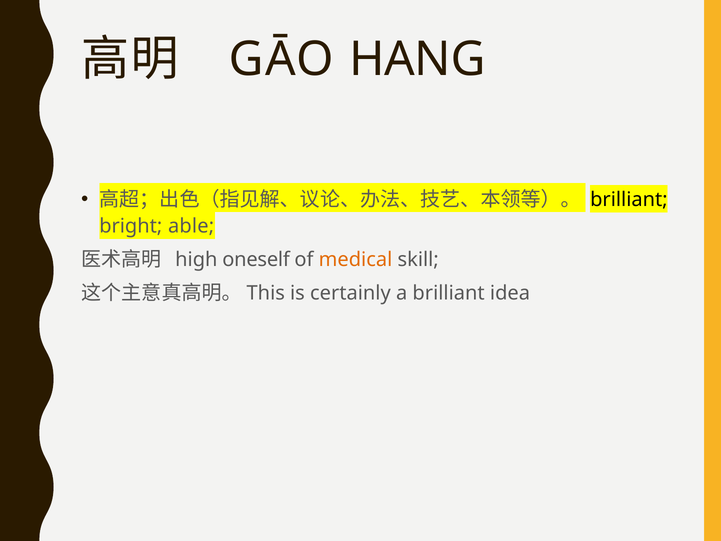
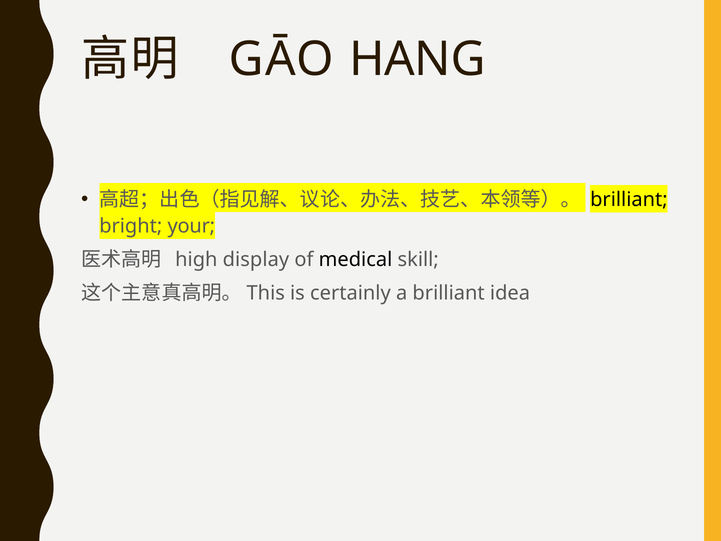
able: able -> your
oneself: oneself -> display
medical colour: orange -> black
